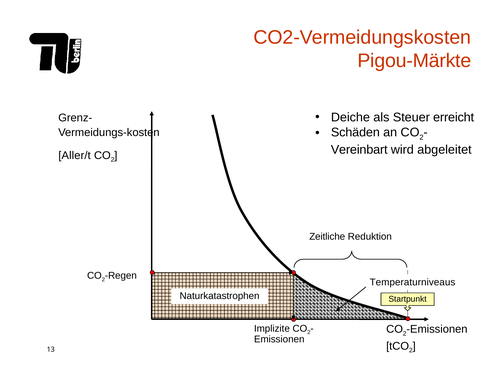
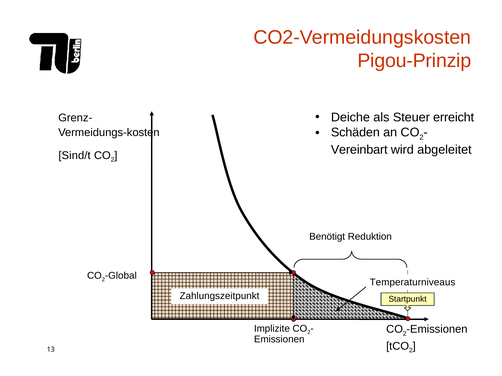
Pigou-Märkte: Pigou-Märkte -> Pigou-Prinzip
Aller/t: Aller/t -> Sind/t
Zeitliche: Zeitliche -> Benötigt
Regen: Regen -> Global
Naturkatastrophen: Naturkatastrophen -> Zahlungszeitpunkt
